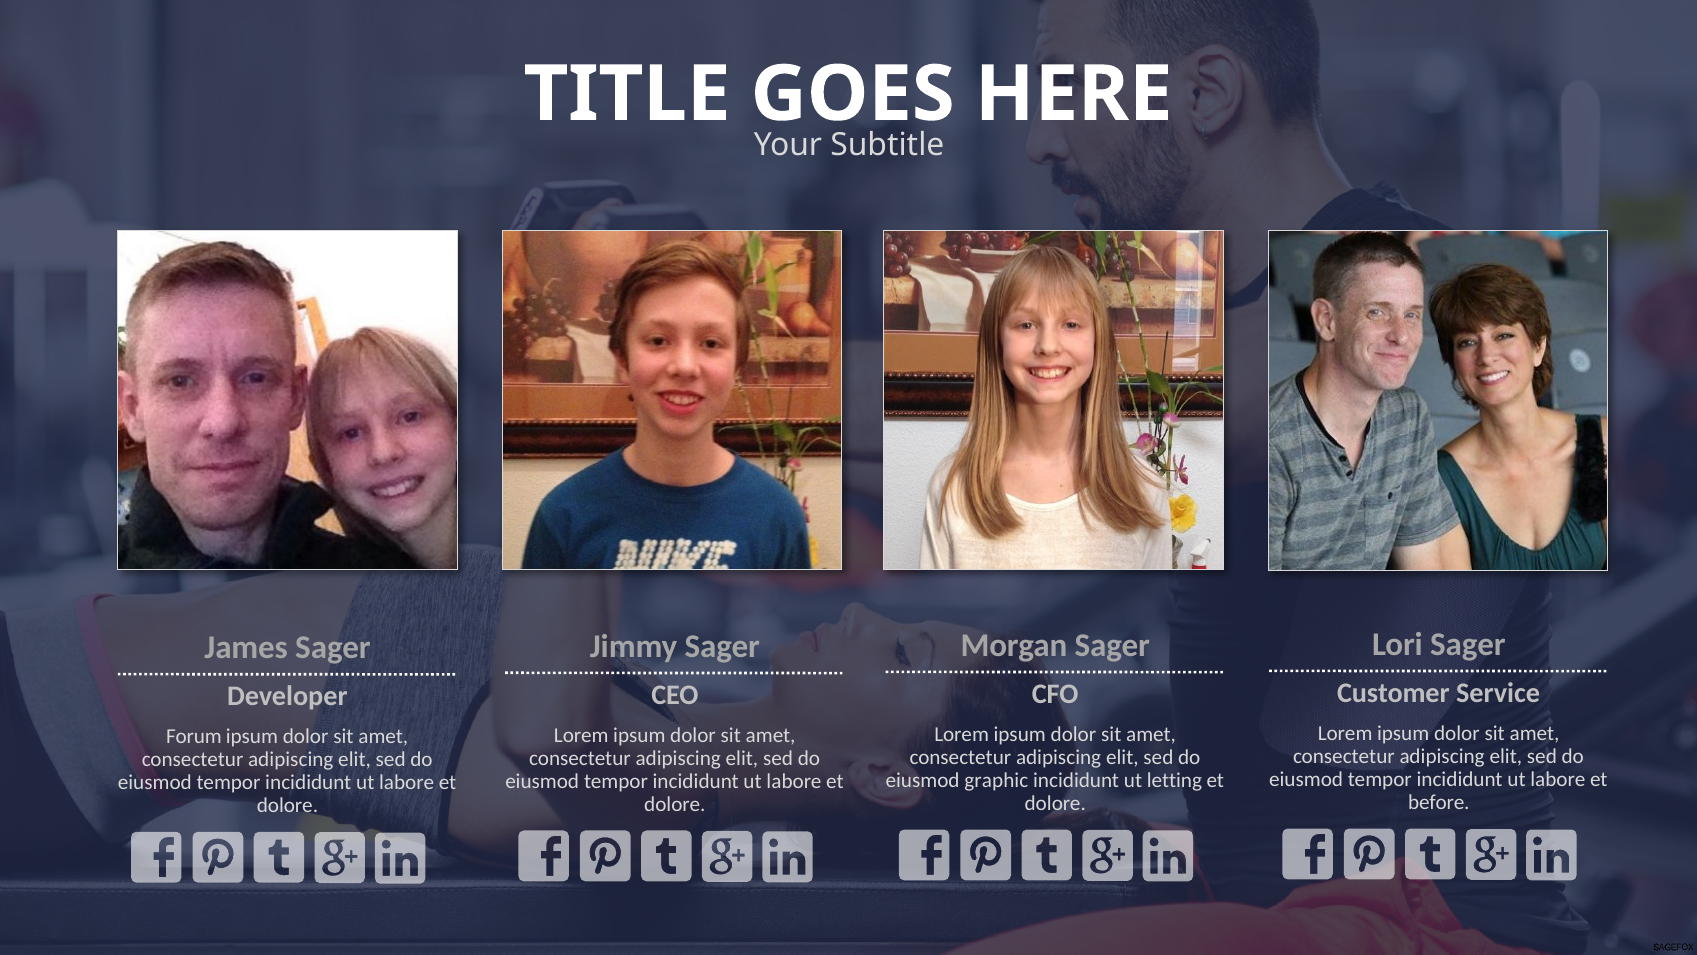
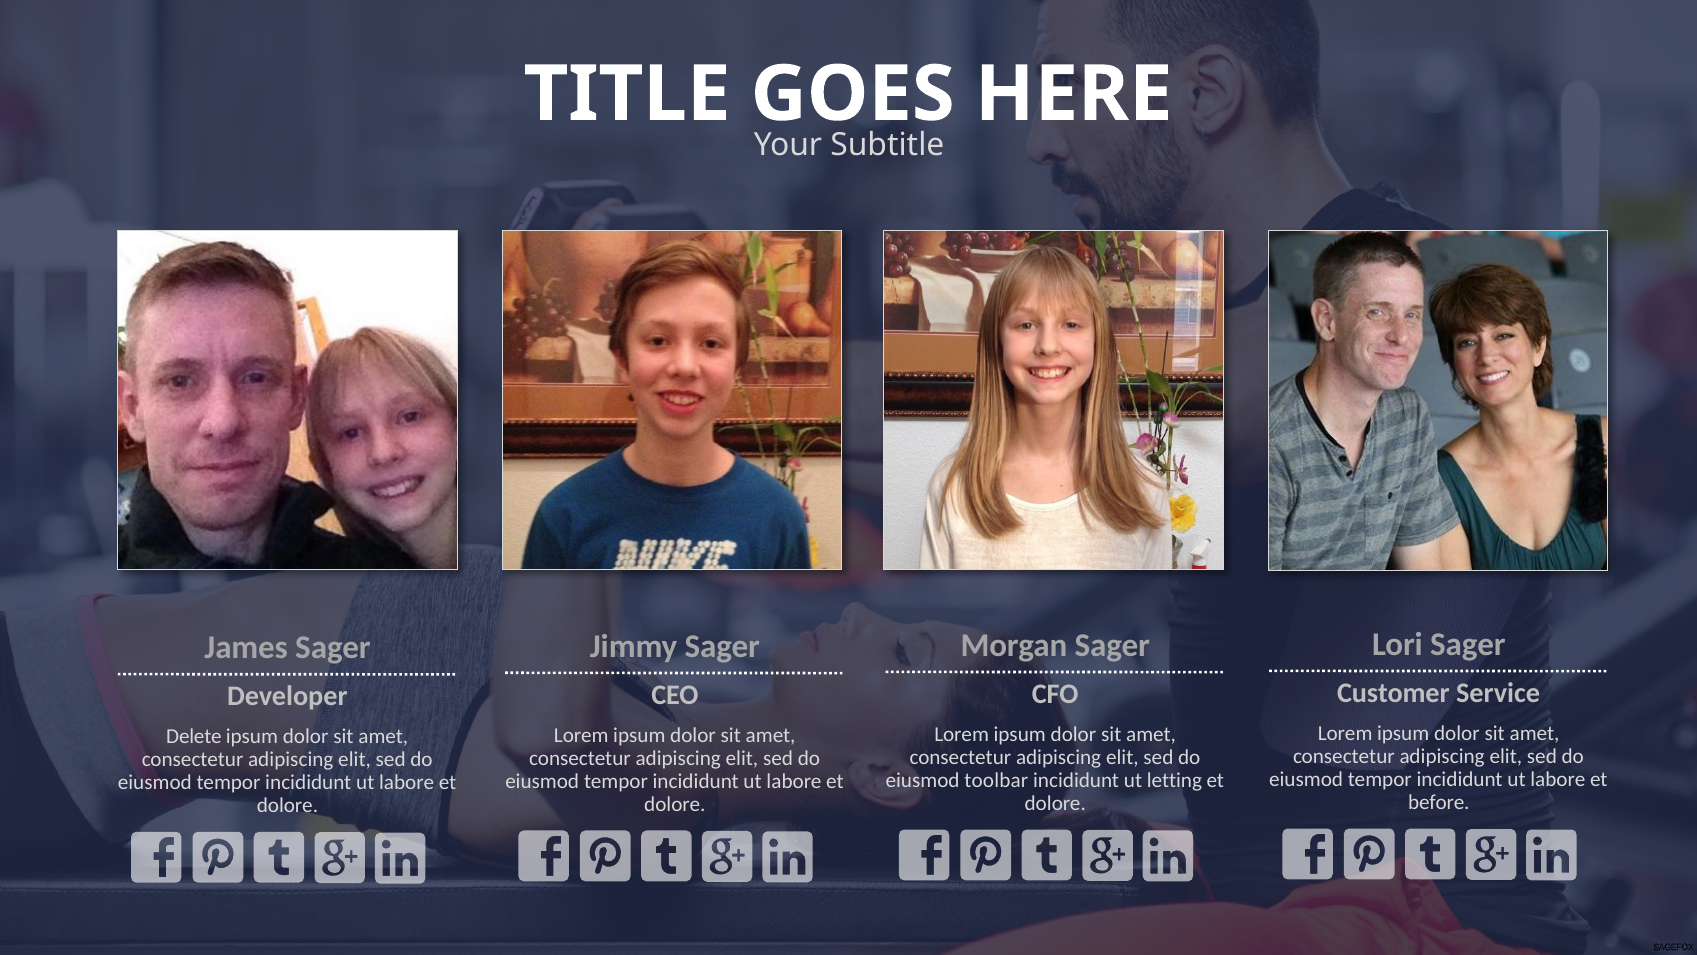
Forum: Forum -> Delete
graphic: graphic -> toolbar
